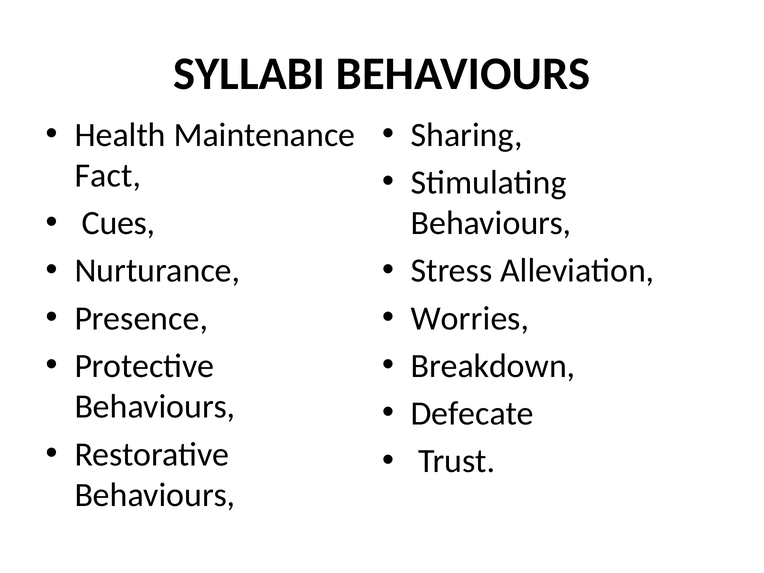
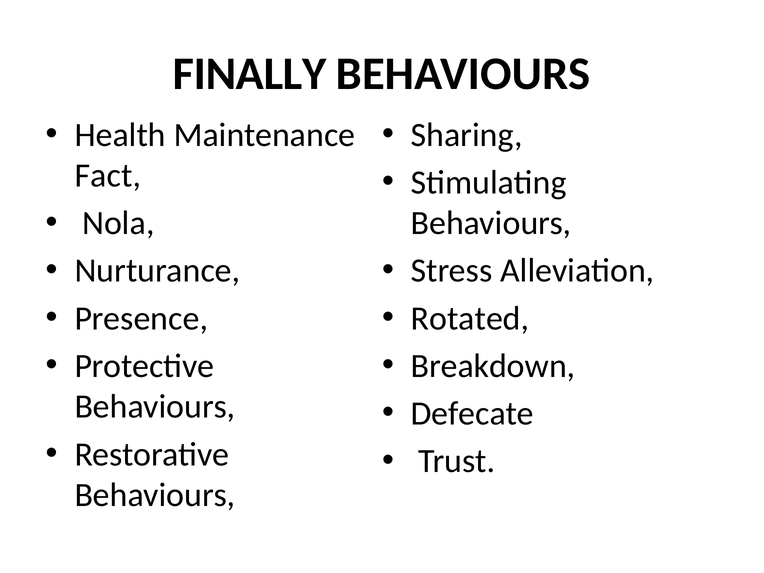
SYLLABI: SYLLABI -> FINALLY
Cues: Cues -> Nola
Worries: Worries -> Rotated
